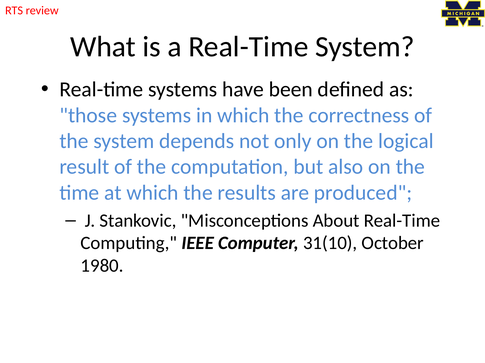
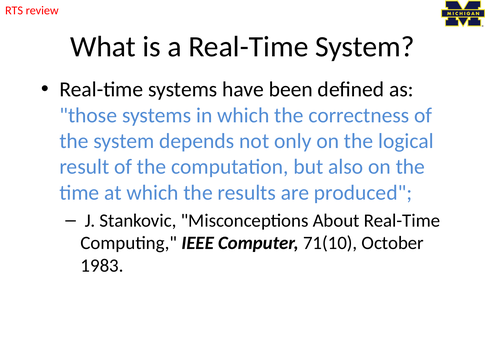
31(10: 31(10 -> 71(10
1980: 1980 -> 1983
